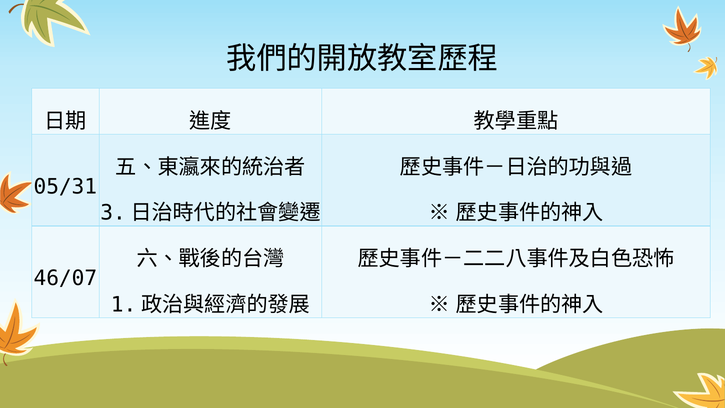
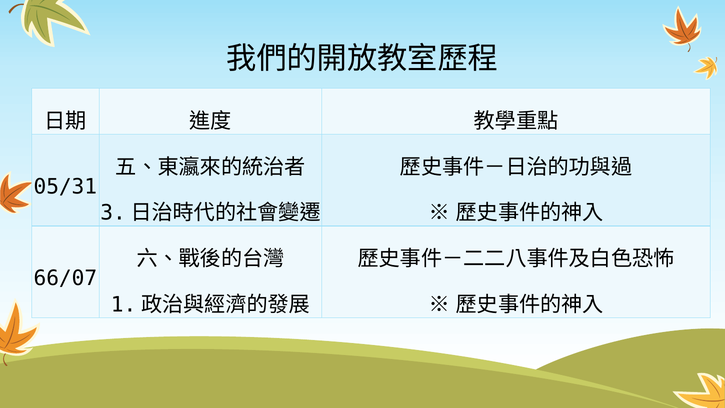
46/07: 46/07 -> 66/07
